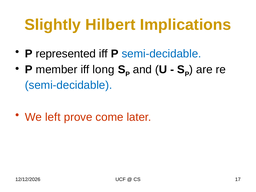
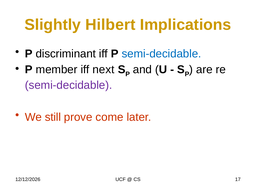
represented: represented -> discriminant
long: long -> next
semi-decidable at (69, 85) colour: blue -> purple
left: left -> still
